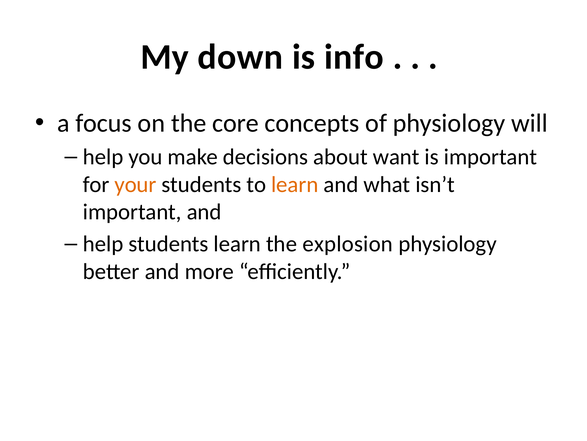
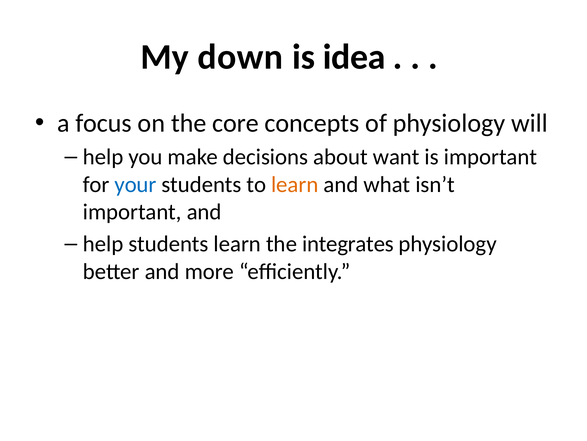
info: info -> idea
your colour: orange -> blue
explosion: explosion -> integrates
